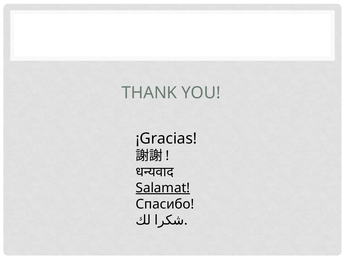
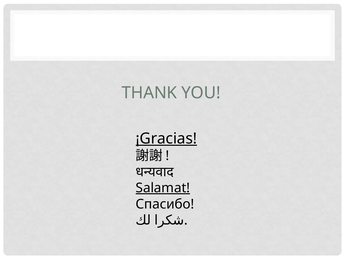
¡Gracias underline: none -> present
